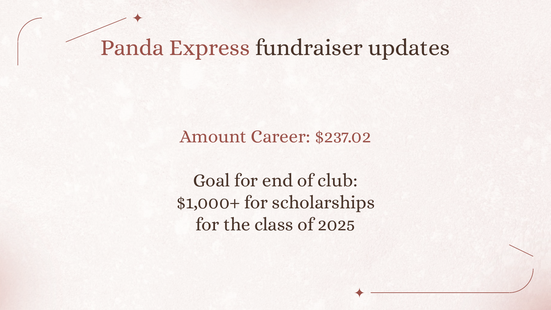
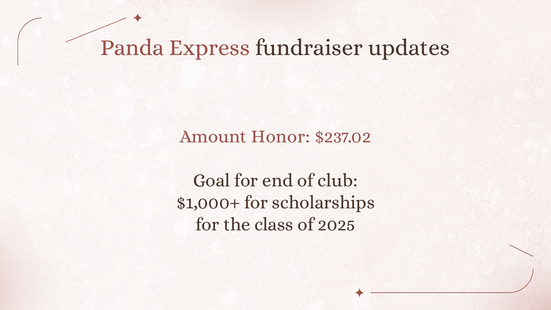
Career: Career -> Honor
